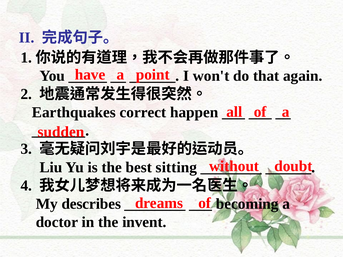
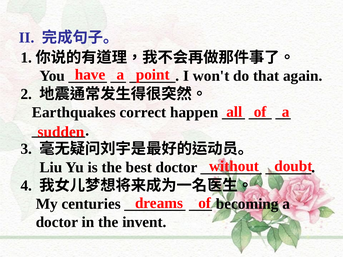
best sitting: sitting -> doctor
describes: describes -> centuries
